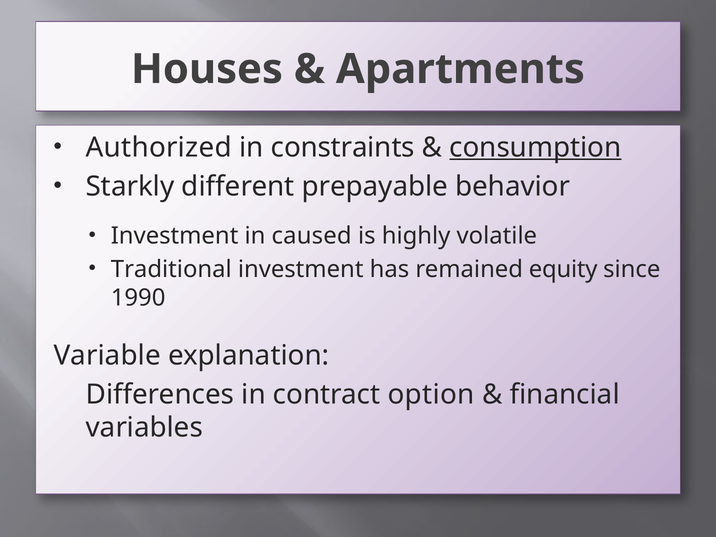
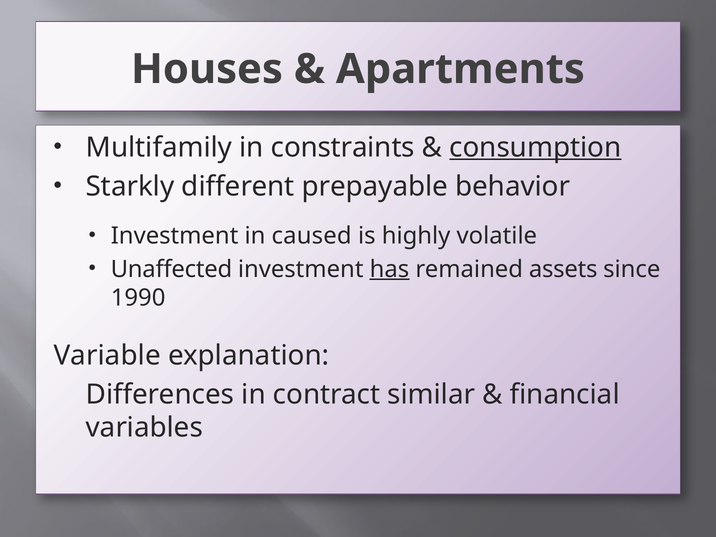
Authorized: Authorized -> Multifamily
Traditional: Traditional -> Unaffected
has underline: none -> present
equity: equity -> assets
option: option -> similar
